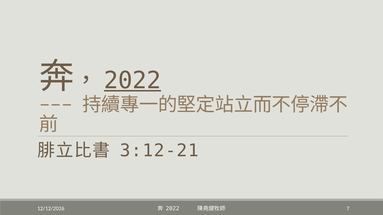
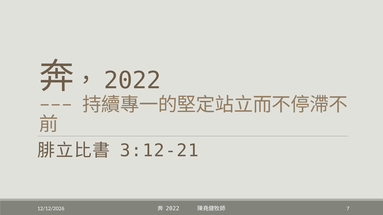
2022 at (132, 81) underline: present -> none
